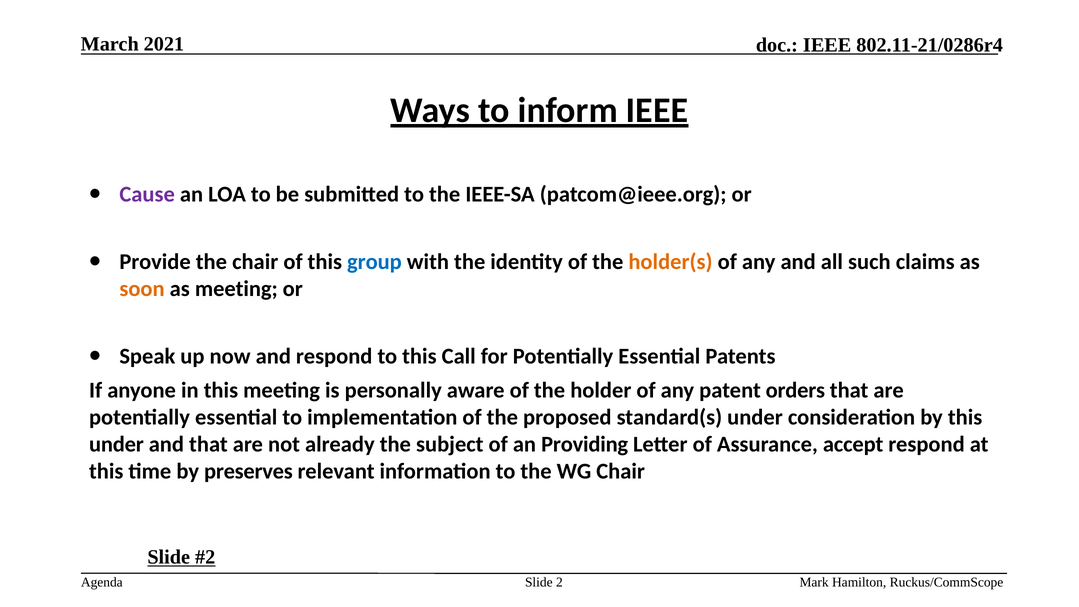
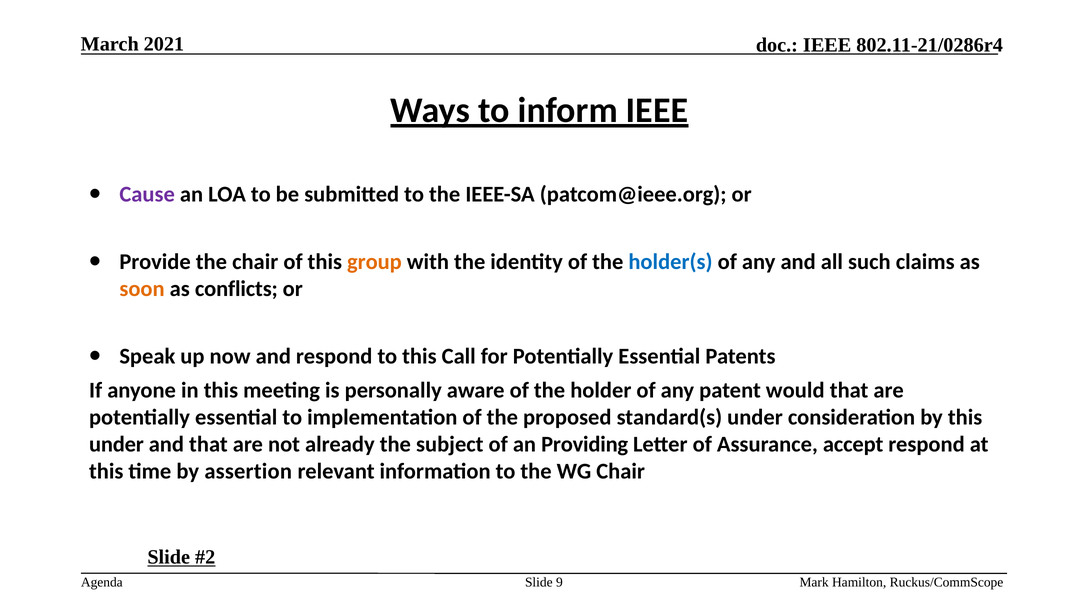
group colour: blue -> orange
holder(s colour: orange -> blue
as meeting: meeting -> conflicts
orders: orders -> would
preserves: preserves -> assertion
2: 2 -> 9
